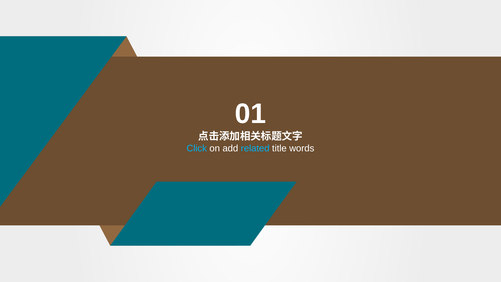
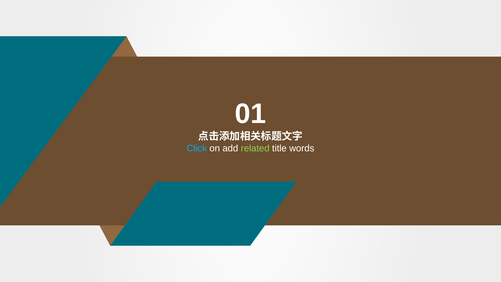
related colour: light blue -> light green
